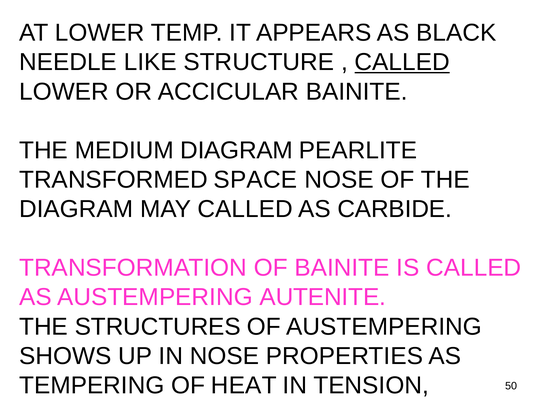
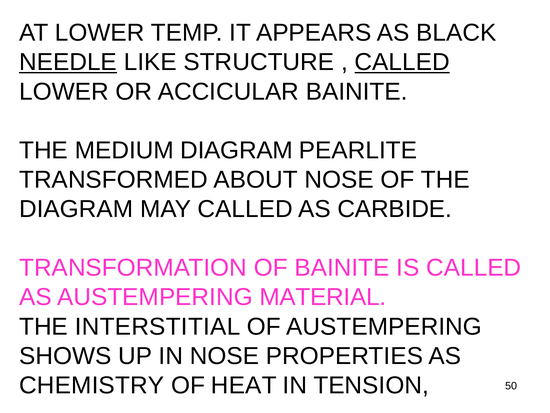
NEEDLE underline: none -> present
SPACE: SPACE -> ABOUT
AUTENITE: AUTENITE -> MATERIAL
STRUCTURES: STRUCTURES -> INTERSTITIAL
TEMPERING: TEMPERING -> CHEMISTRY
